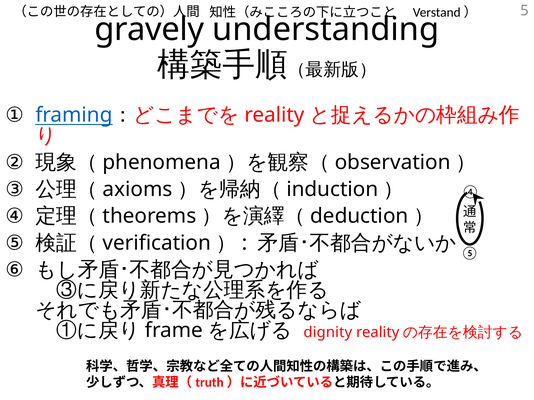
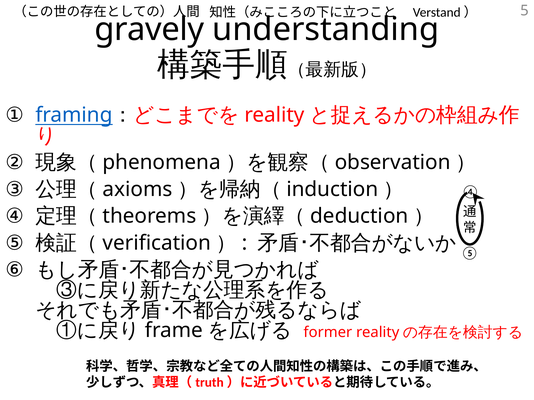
dignity: dignity -> former
